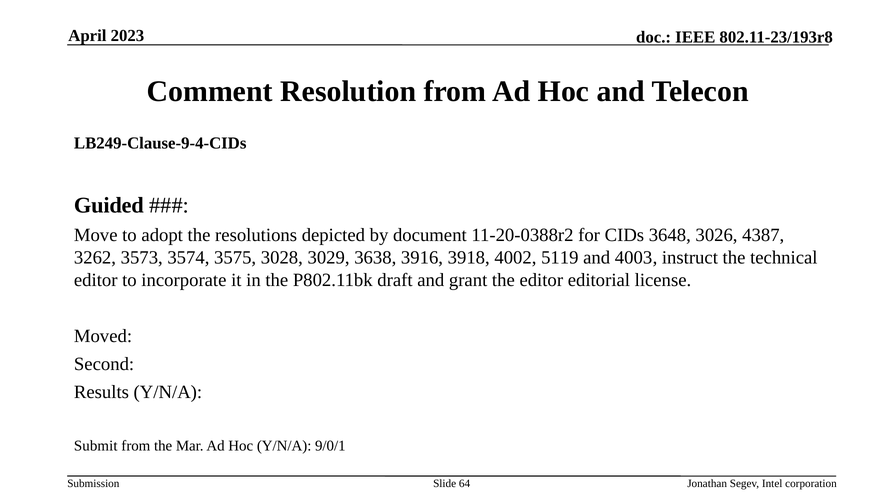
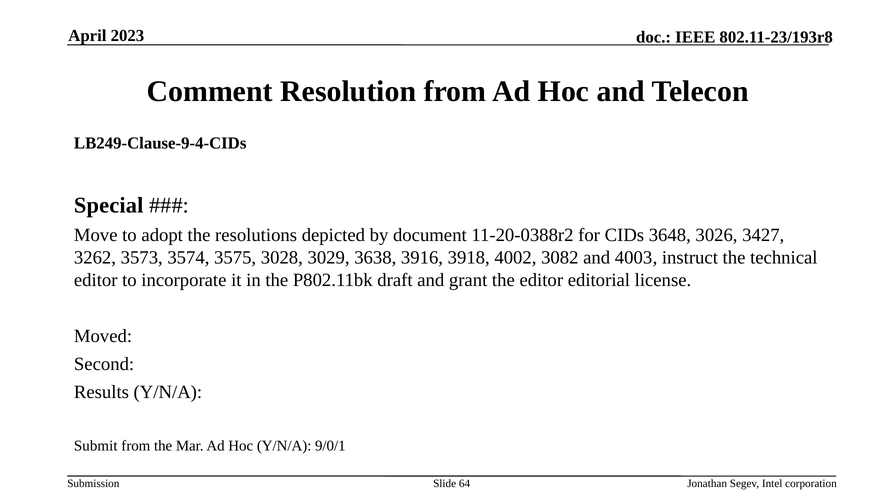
Guided: Guided -> Special
4387: 4387 -> 3427
5119: 5119 -> 3082
